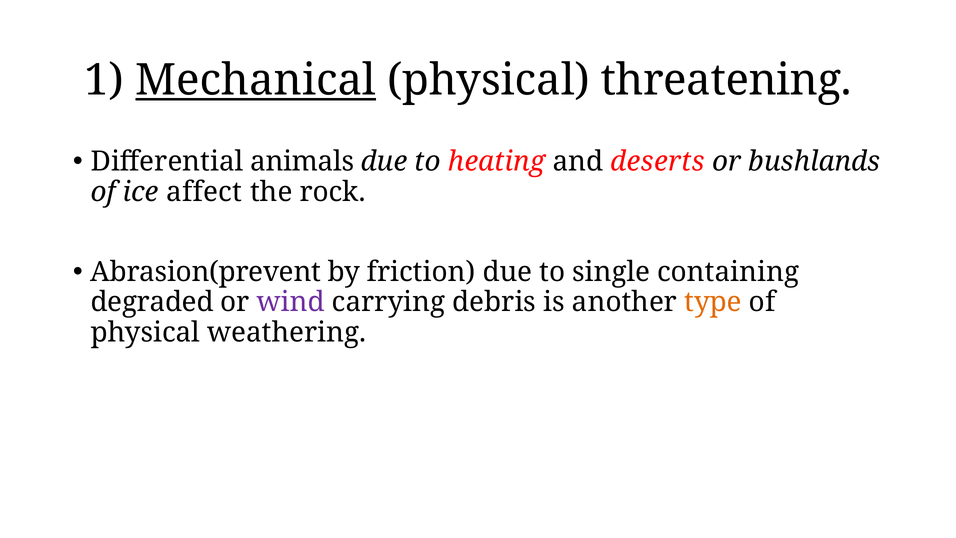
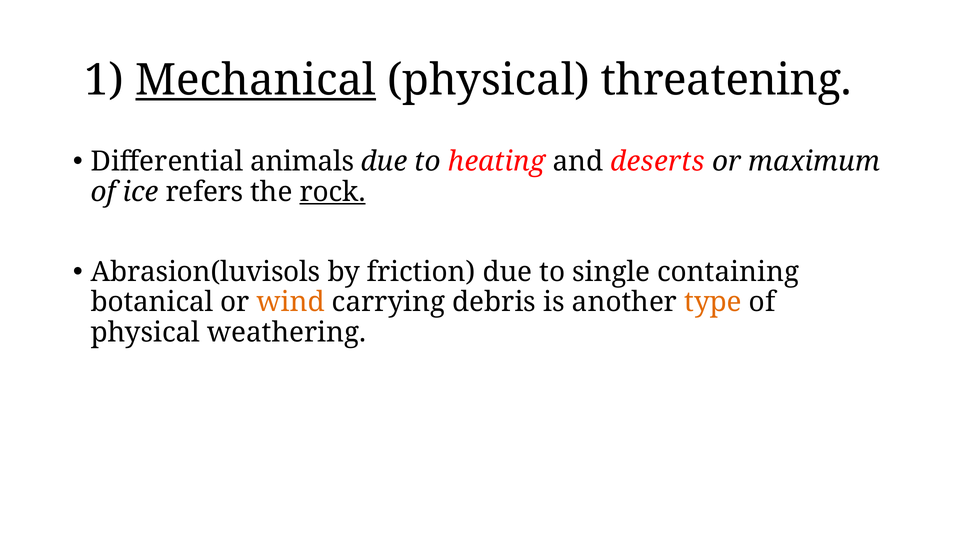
bushlands: bushlands -> maximum
affect: affect -> refers
rock underline: none -> present
Abrasion(prevent: Abrasion(prevent -> Abrasion(luvisols
degraded: degraded -> botanical
wind colour: purple -> orange
